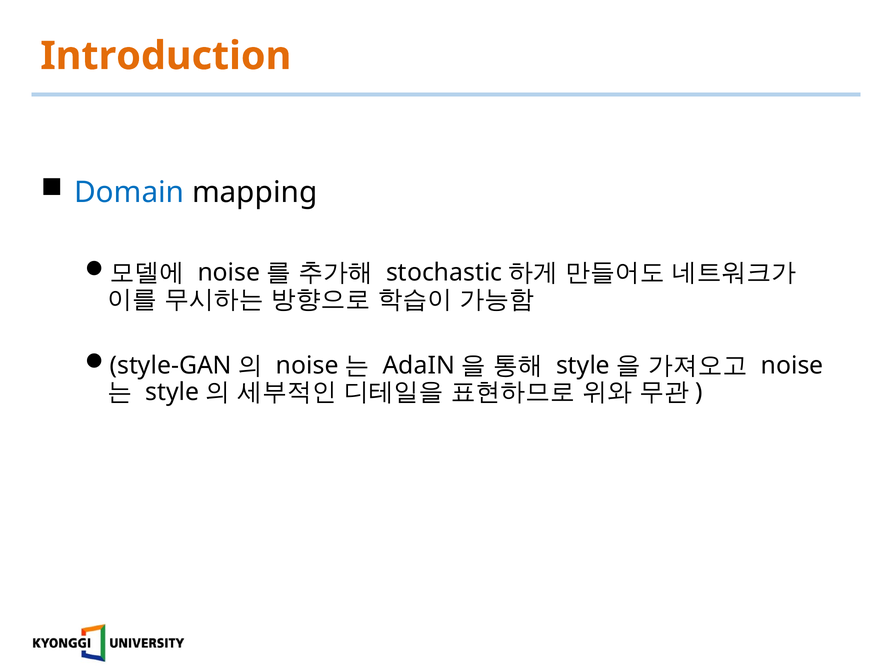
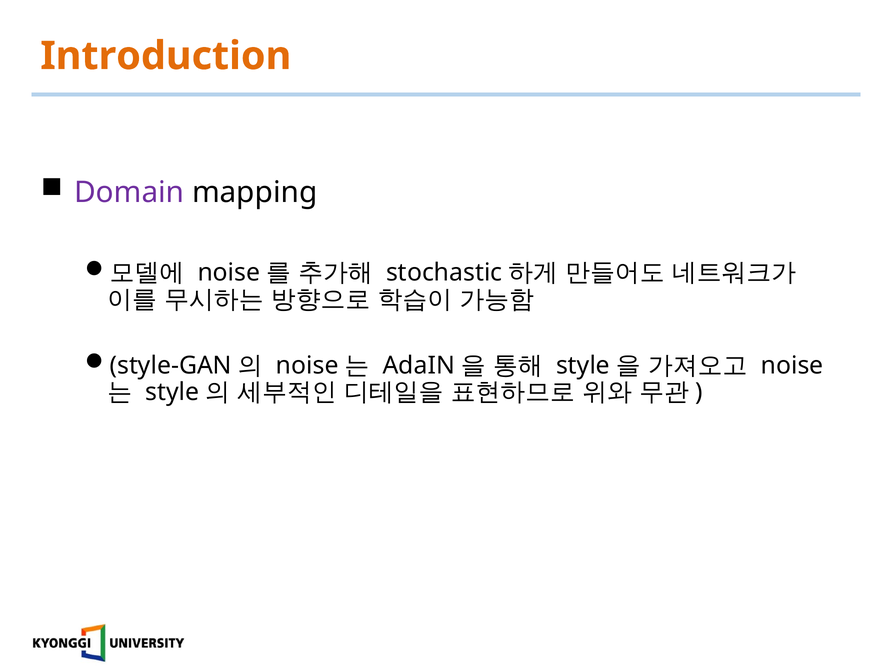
Domain colour: blue -> purple
